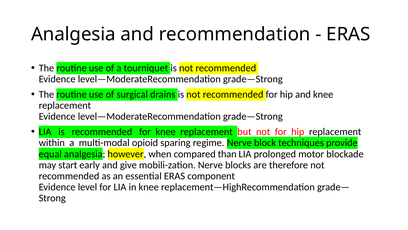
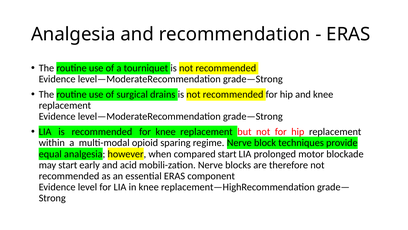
compared than: than -> start
give: give -> acid
